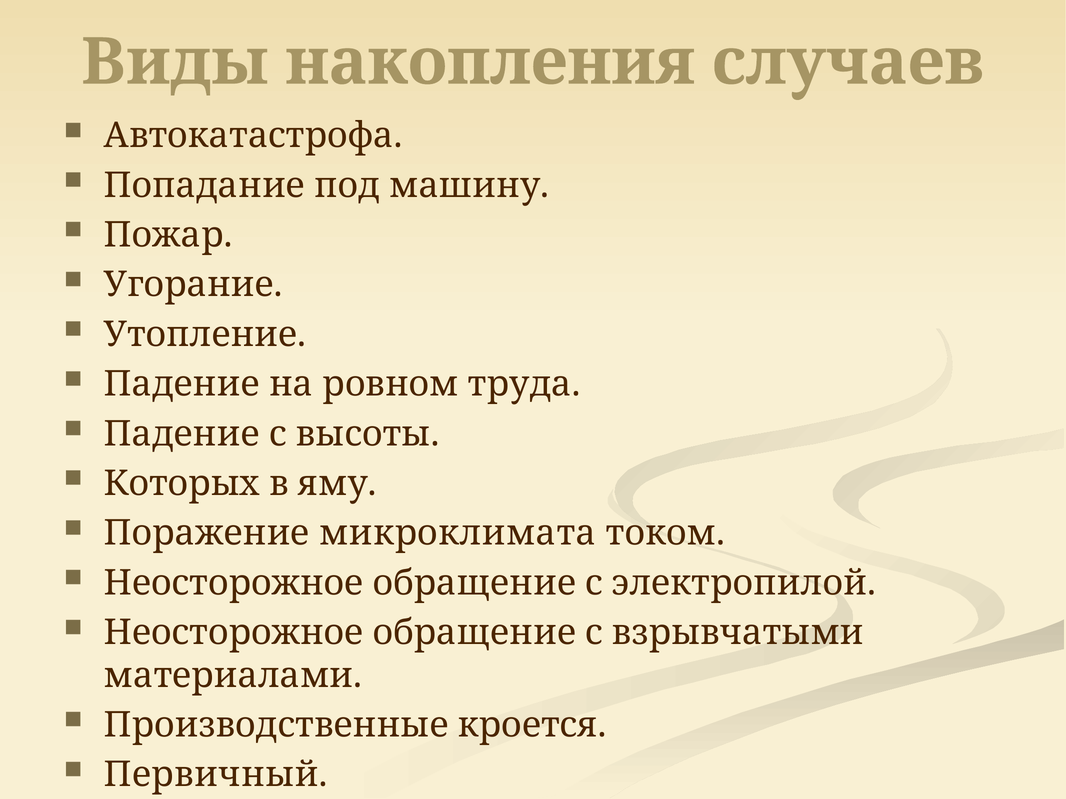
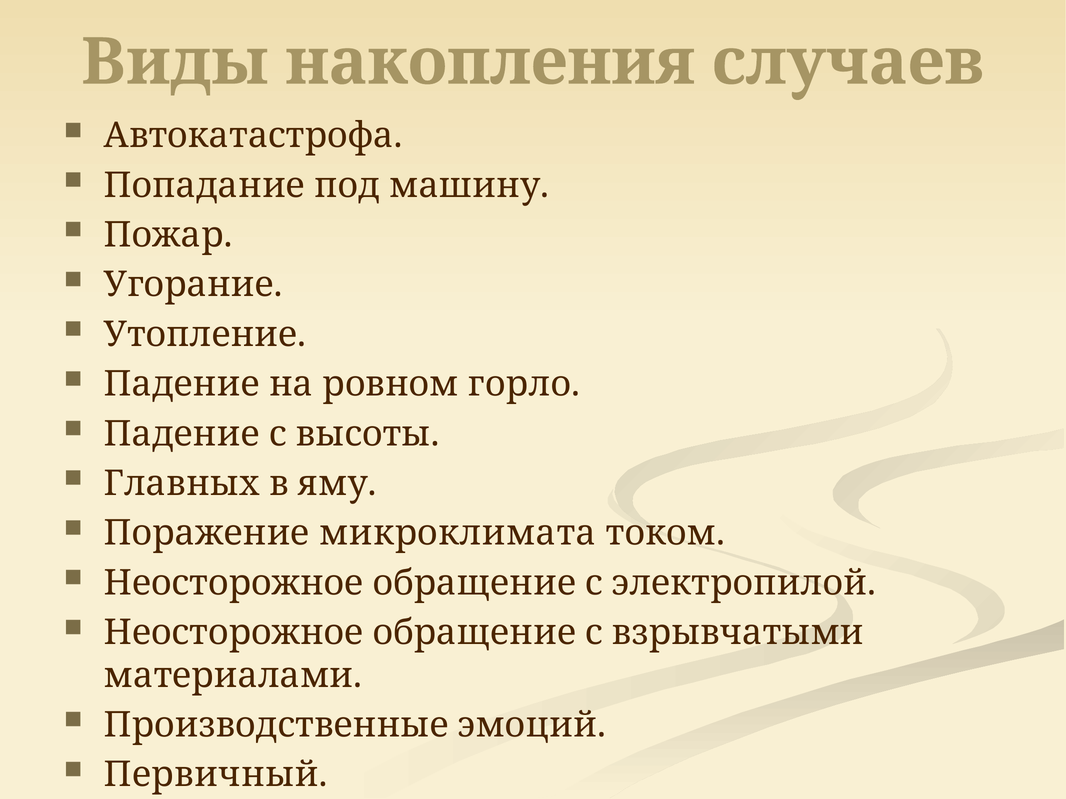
труда: труда -> горло
Которых: Которых -> Главных
кроется: кроется -> эмоций
